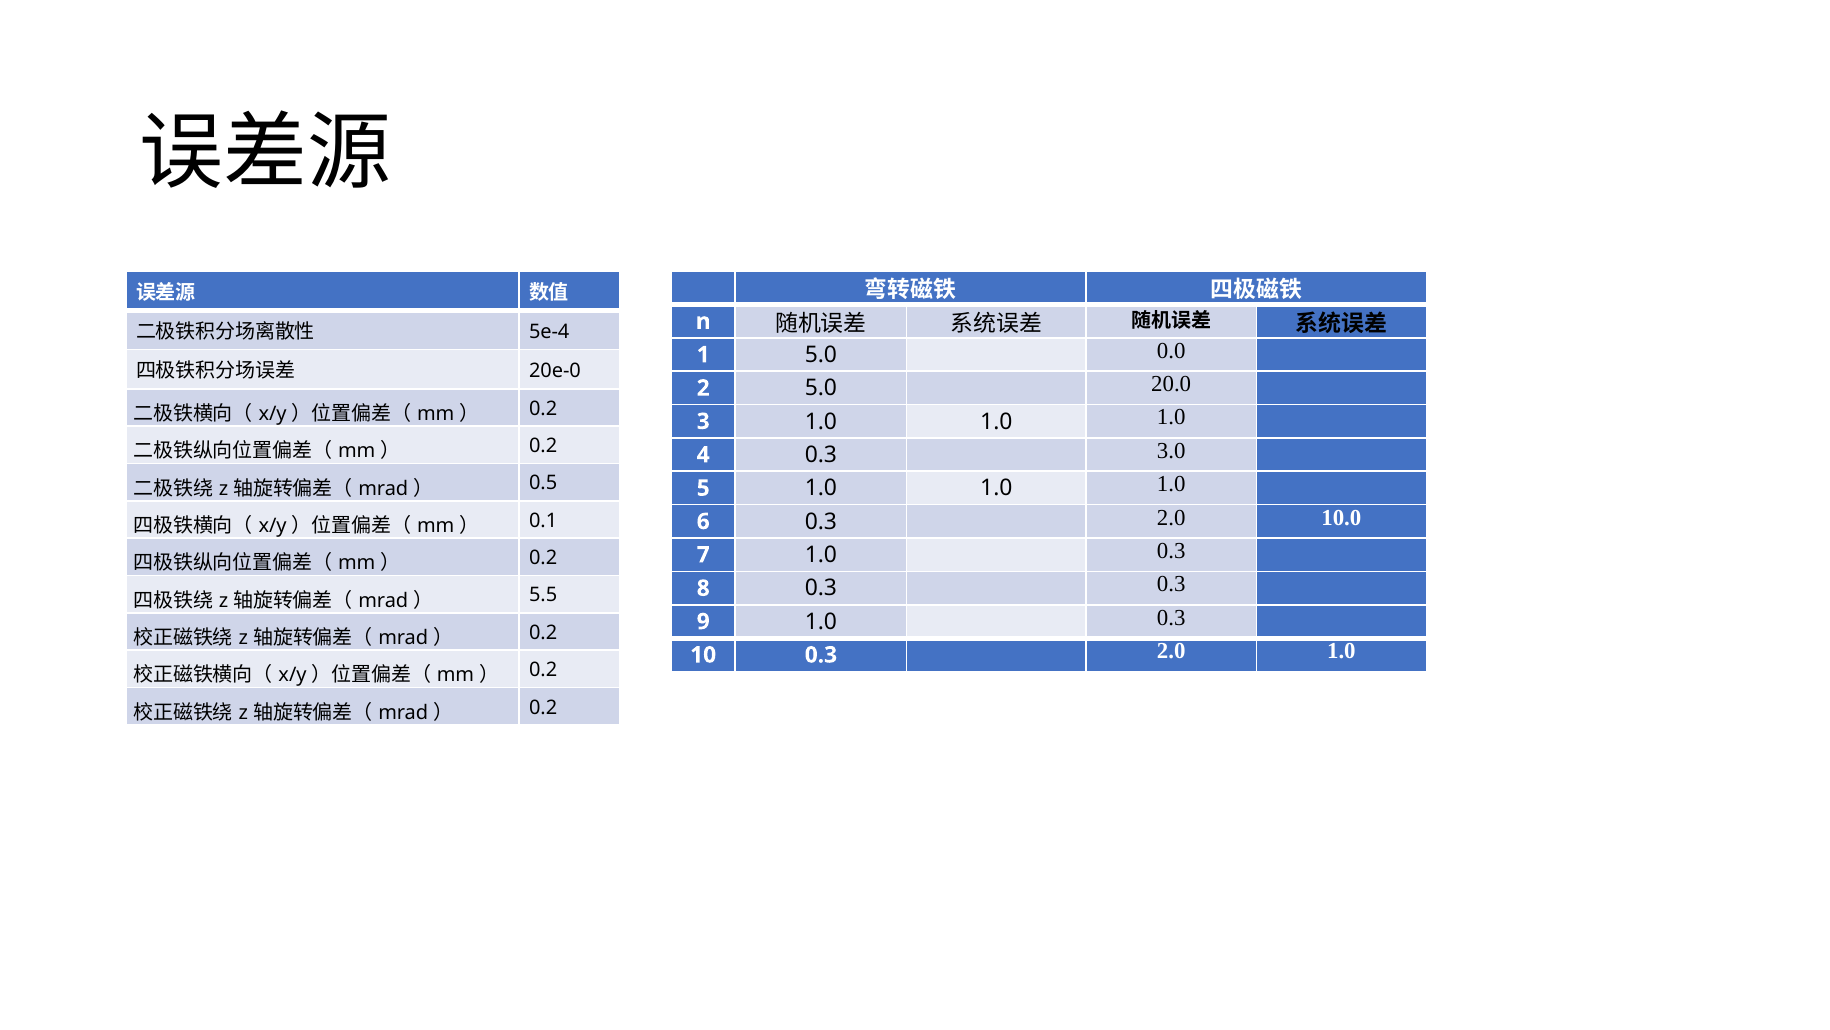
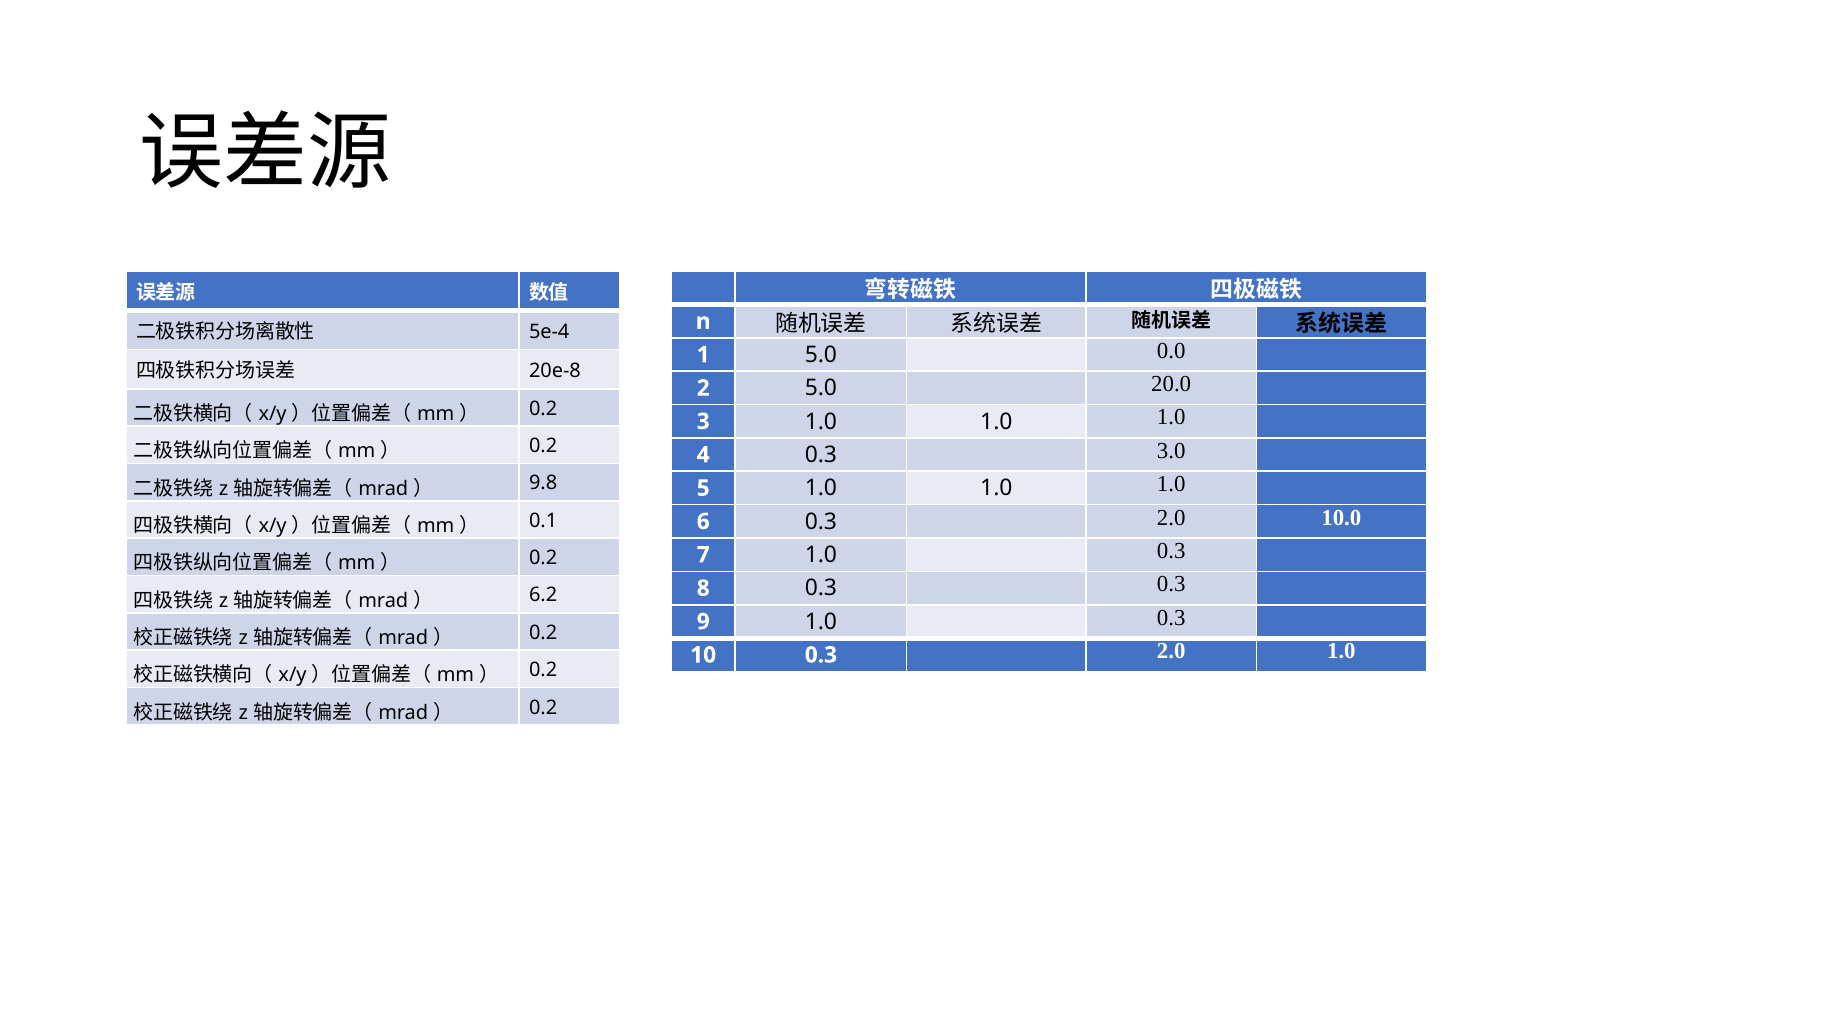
20e-0: 20e-0 -> 20e-8
0.5: 0.5 -> 9.8
5.5: 5.5 -> 6.2
